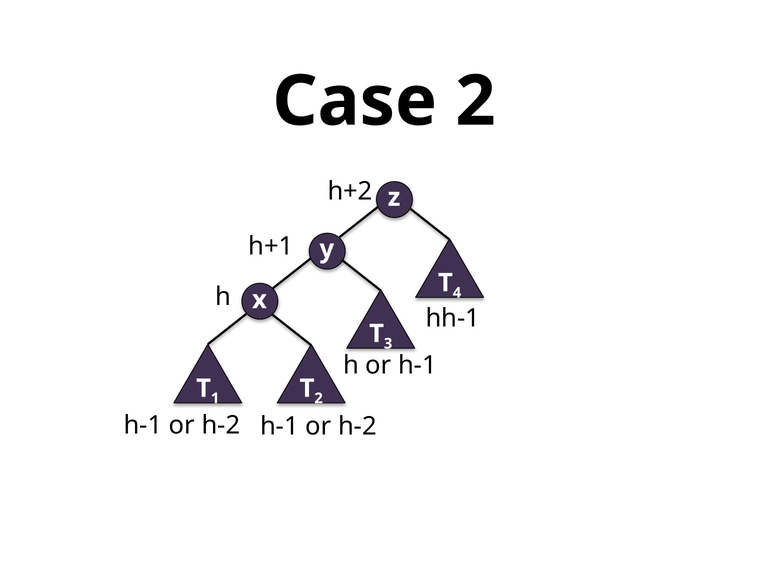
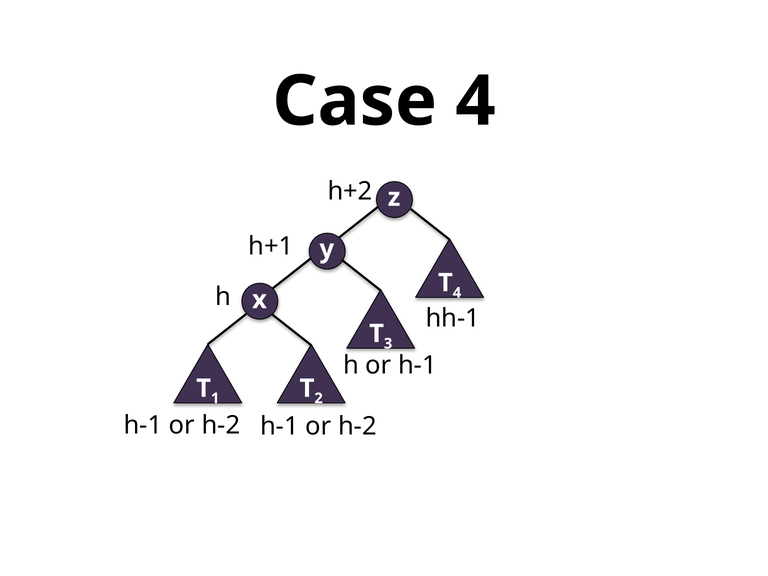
Case 2: 2 -> 4
